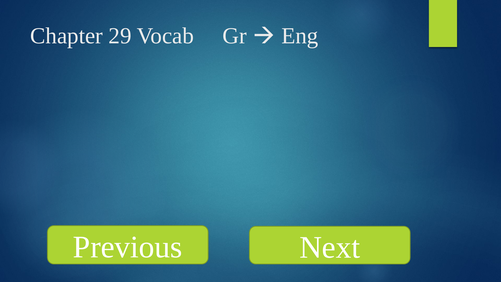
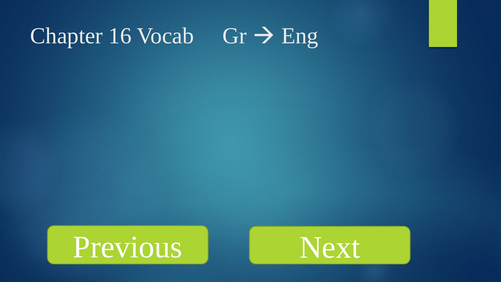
29: 29 -> 16
